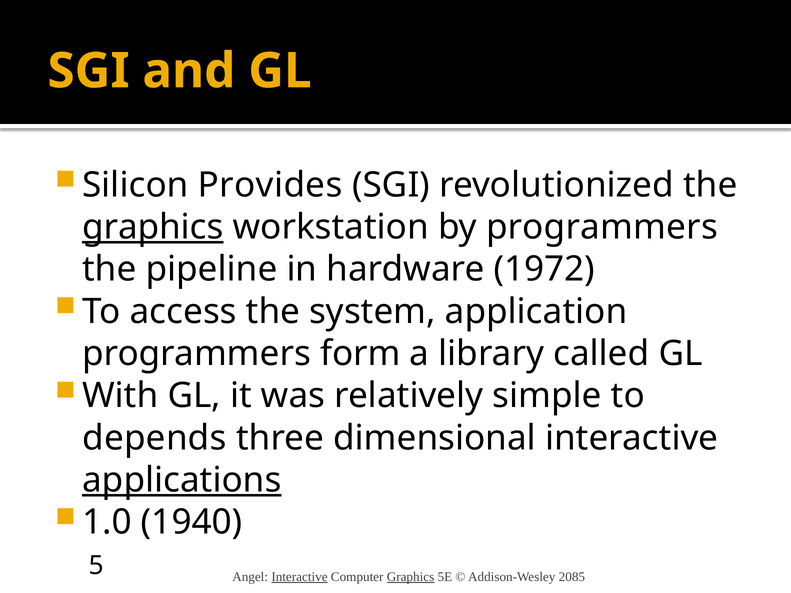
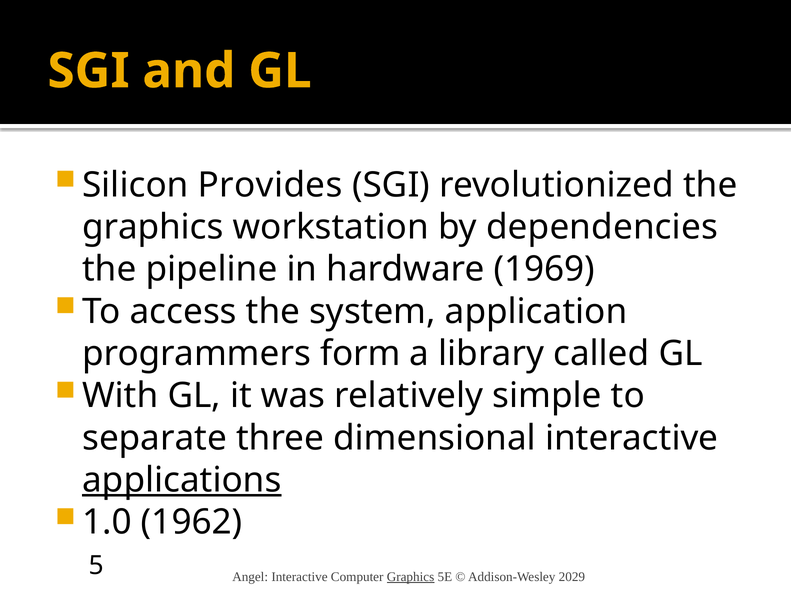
graphics at (153, 227) underline: present -> none
by programmers: programmers -> dependencies
1972: 1972 -> 1969
depends: depends -> separate
1940: 1940 -> 1962
Interactive at (299, 577) underline: present -> none
2085: 2085 -> 2029
